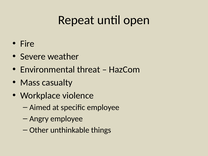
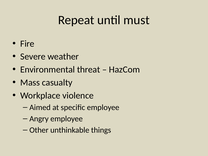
open: open -> must
